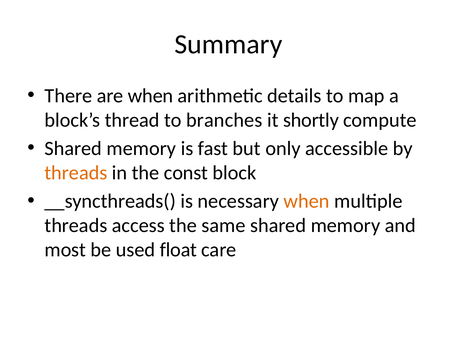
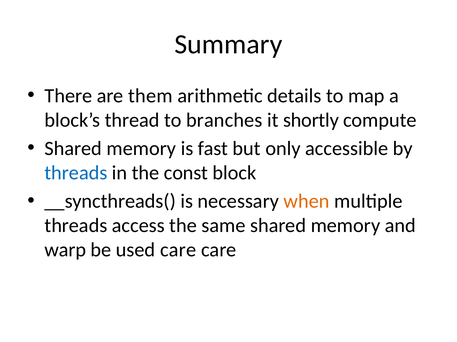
are when: when -> them
threads at (76, 173) colour: orange -> blue
most: most -> warp
used float: float -> care
